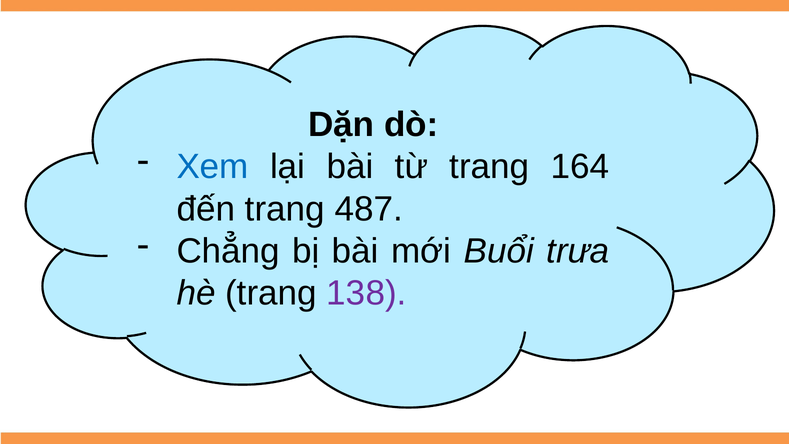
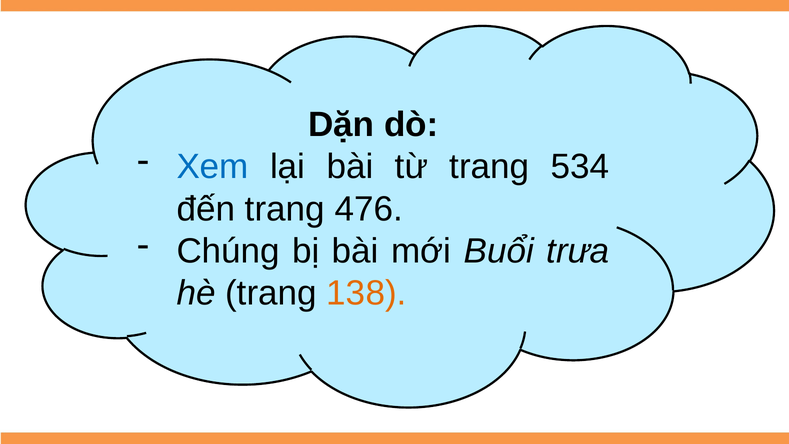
164: 164 -> 534
487: 487 -> 476
Chẳng: Chẳng -> Chúng
138 colour: purple -> orange
